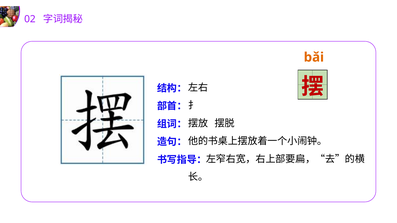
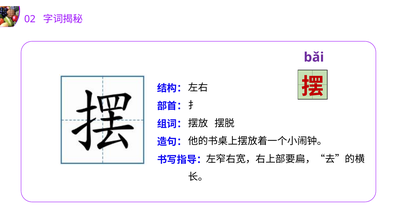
bǎi colour: orange -> purple
